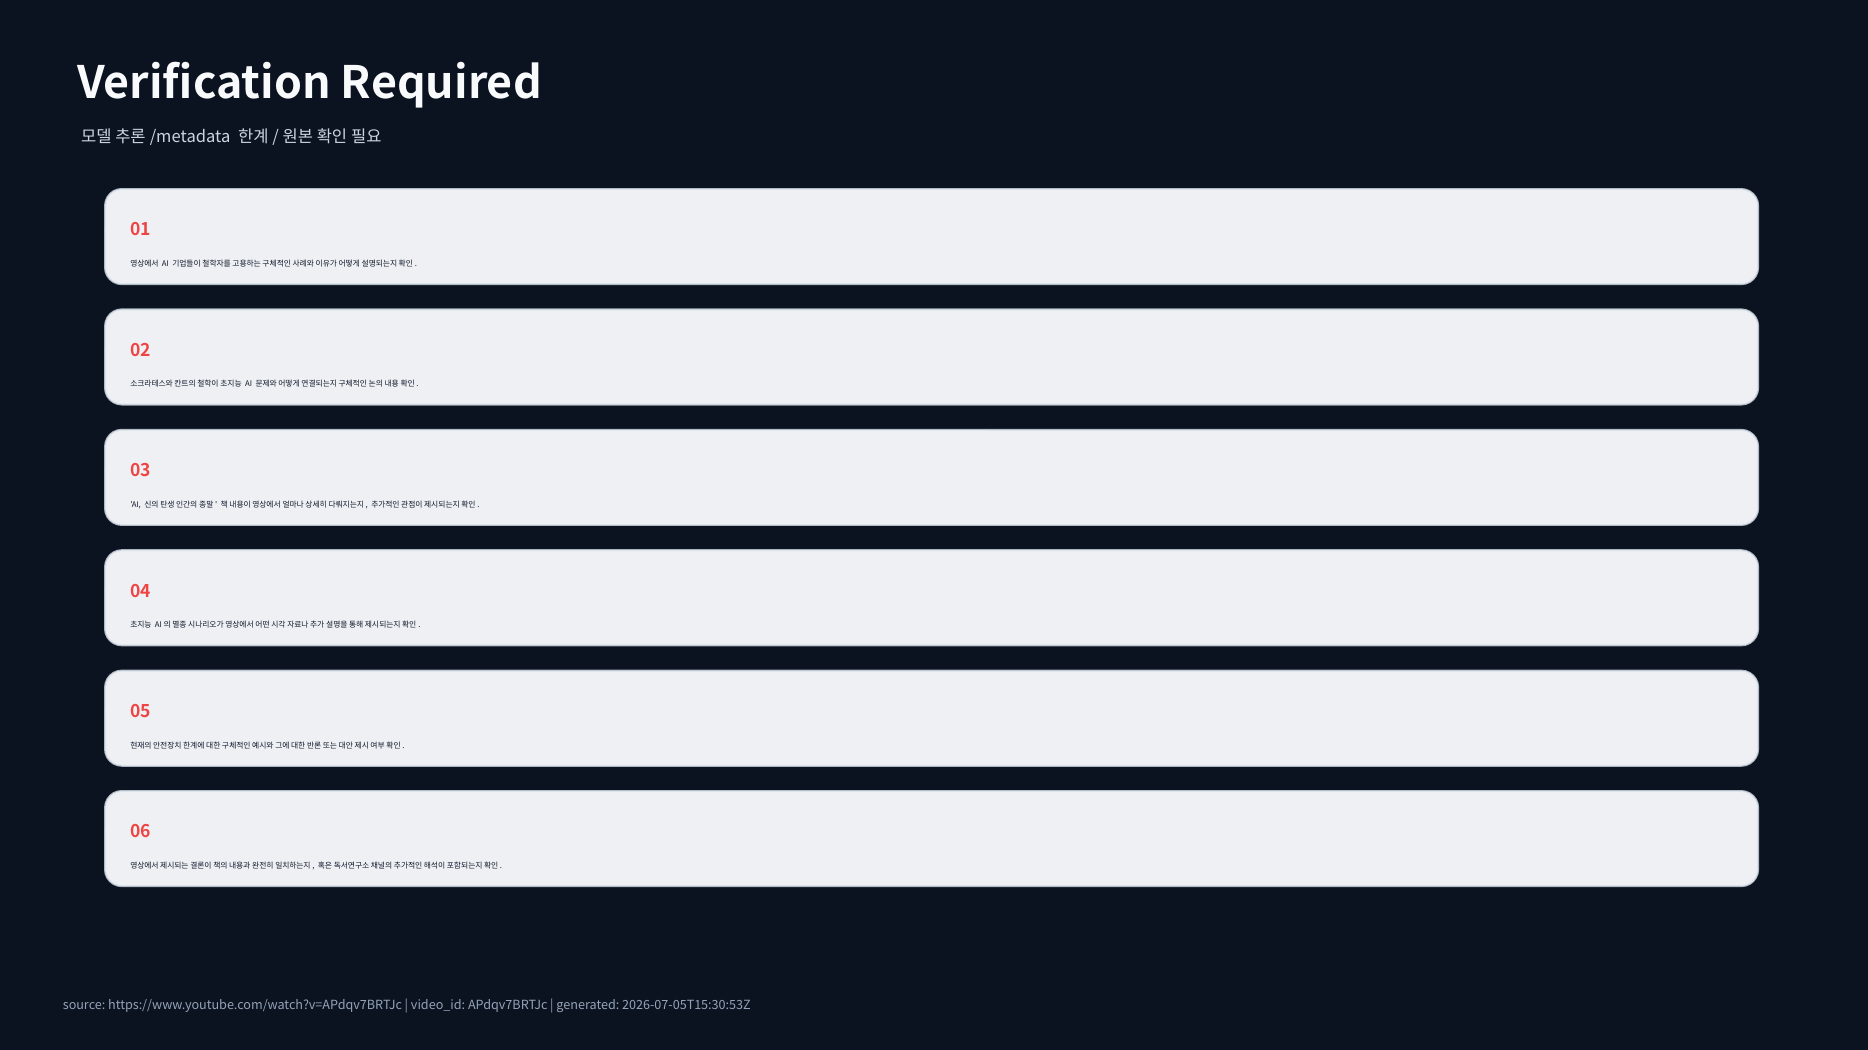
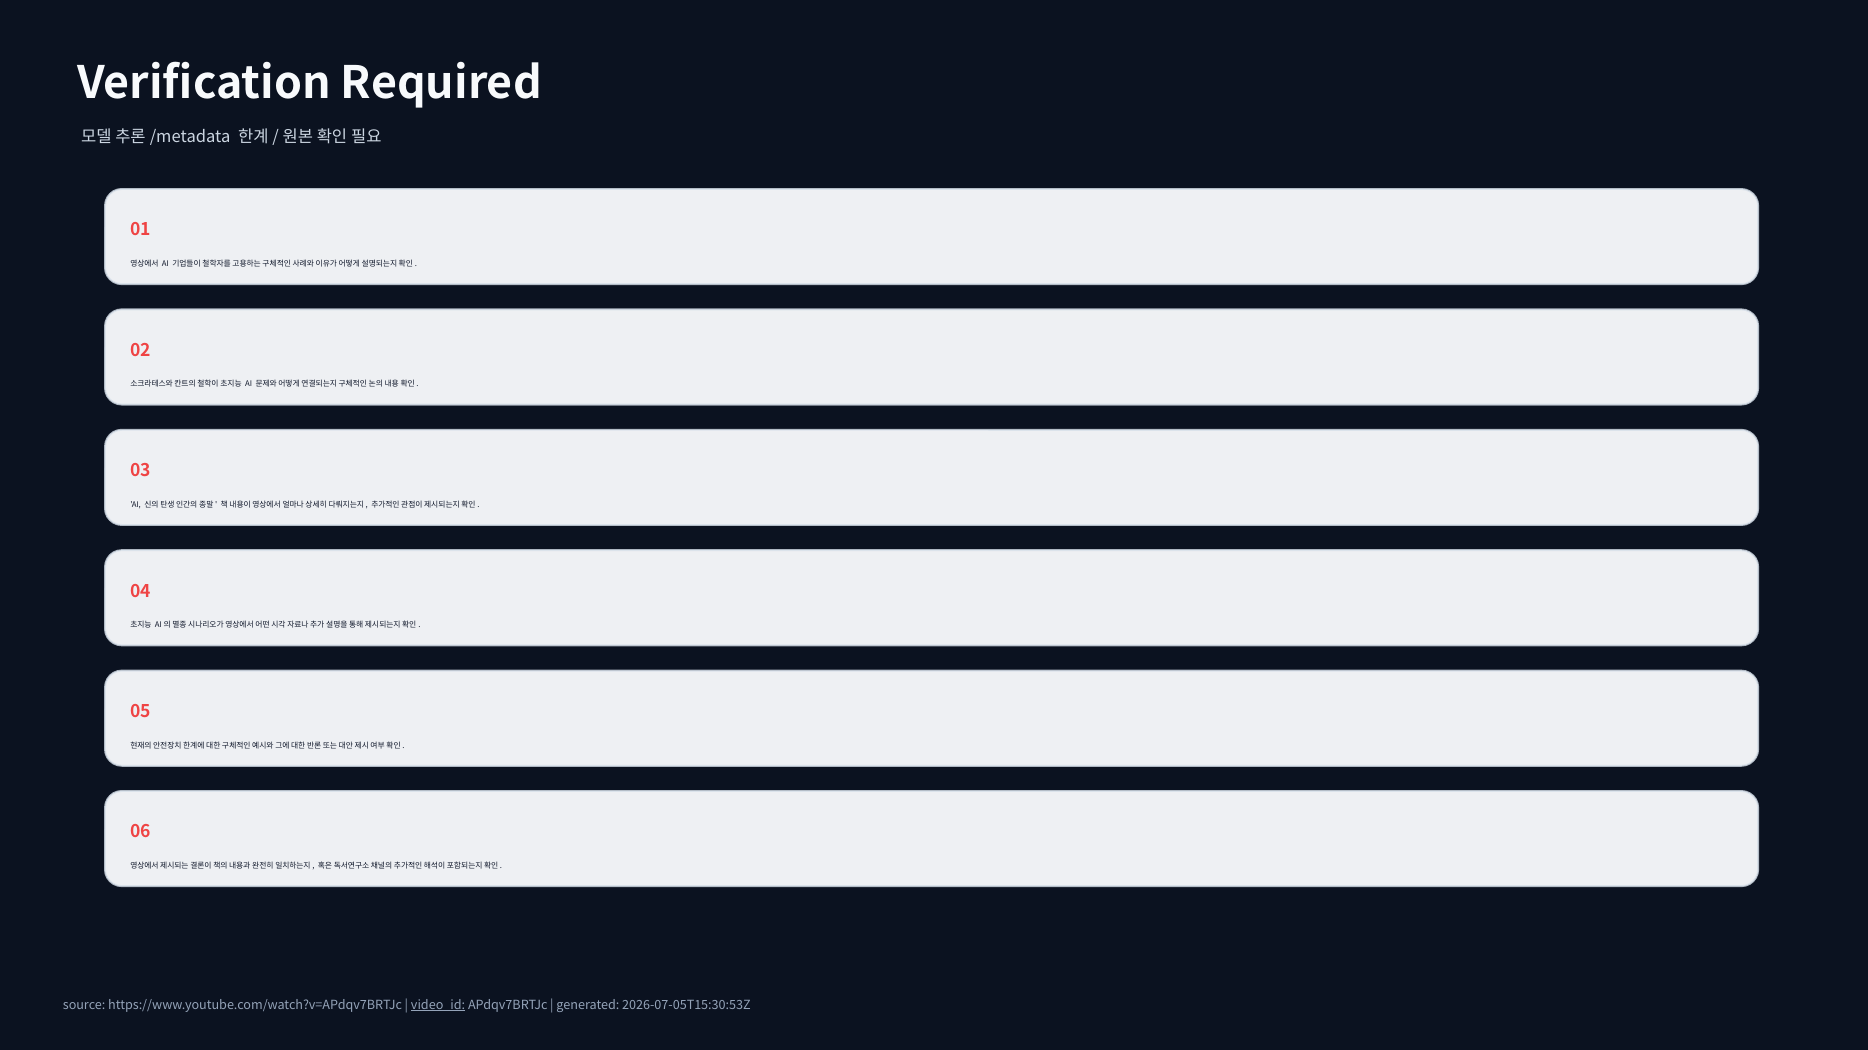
video_id underline: none -> present
